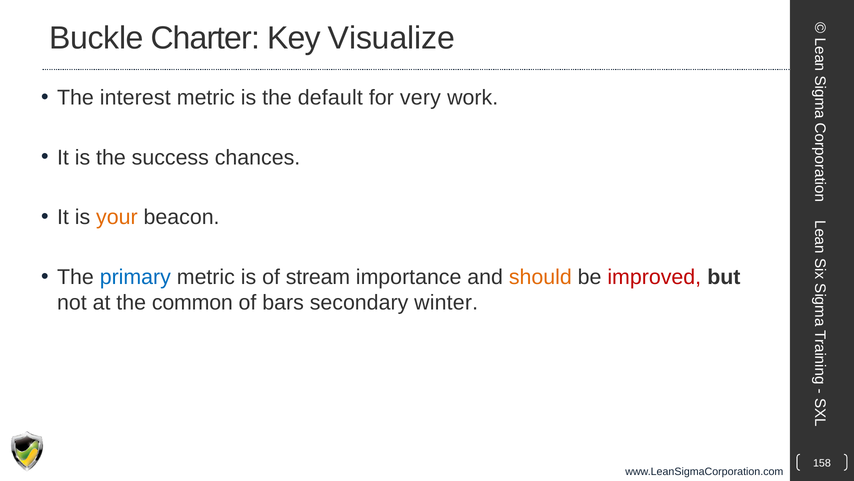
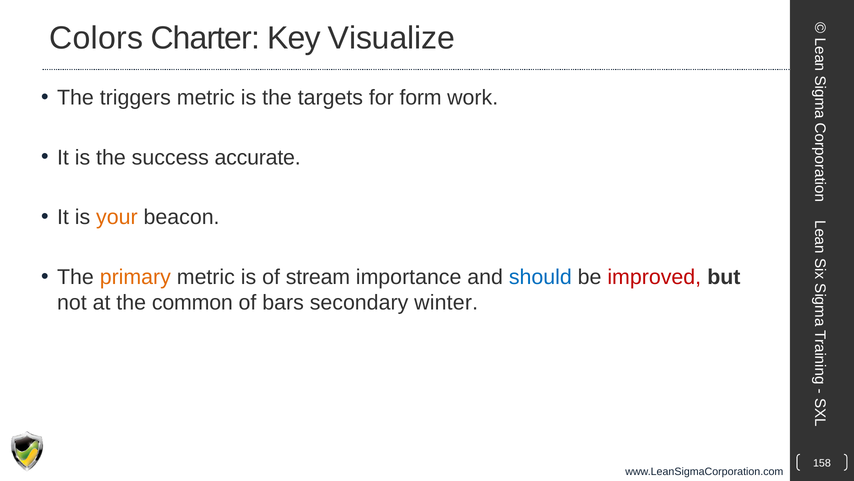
Buckle: Buckle -> Colors
interest: interest -> triggers
default: default -> targets
very: very -> form
chances: chances -> accurate
primary colour: blue -> orange
should colour: orange -> blue
